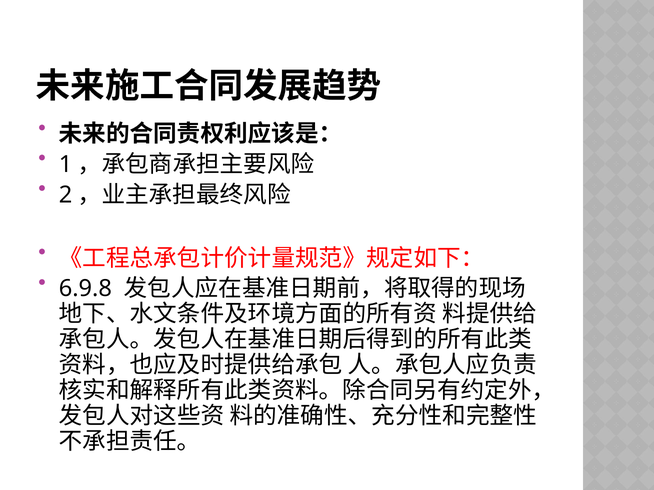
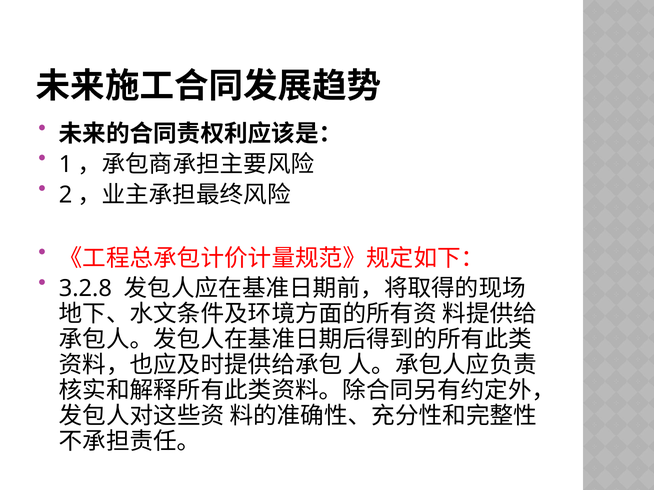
6.9.8: 6.9.8 -> 3.2.8
